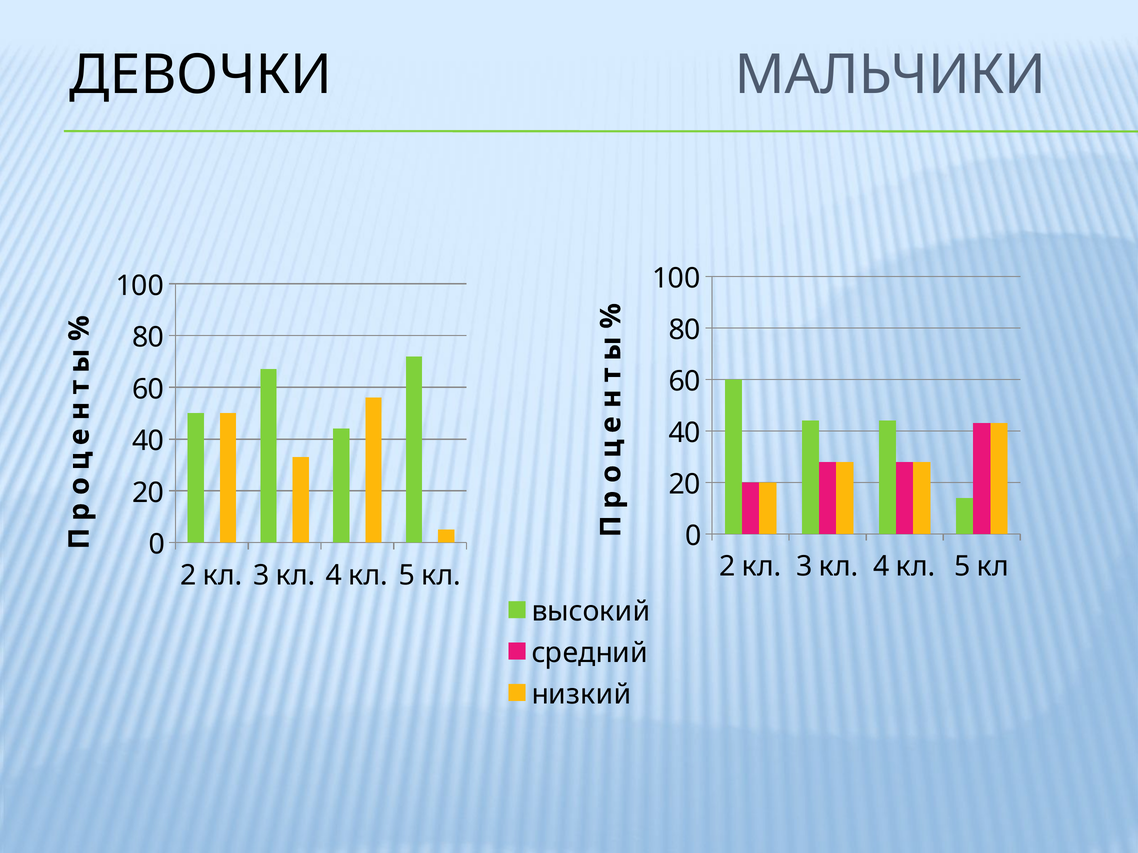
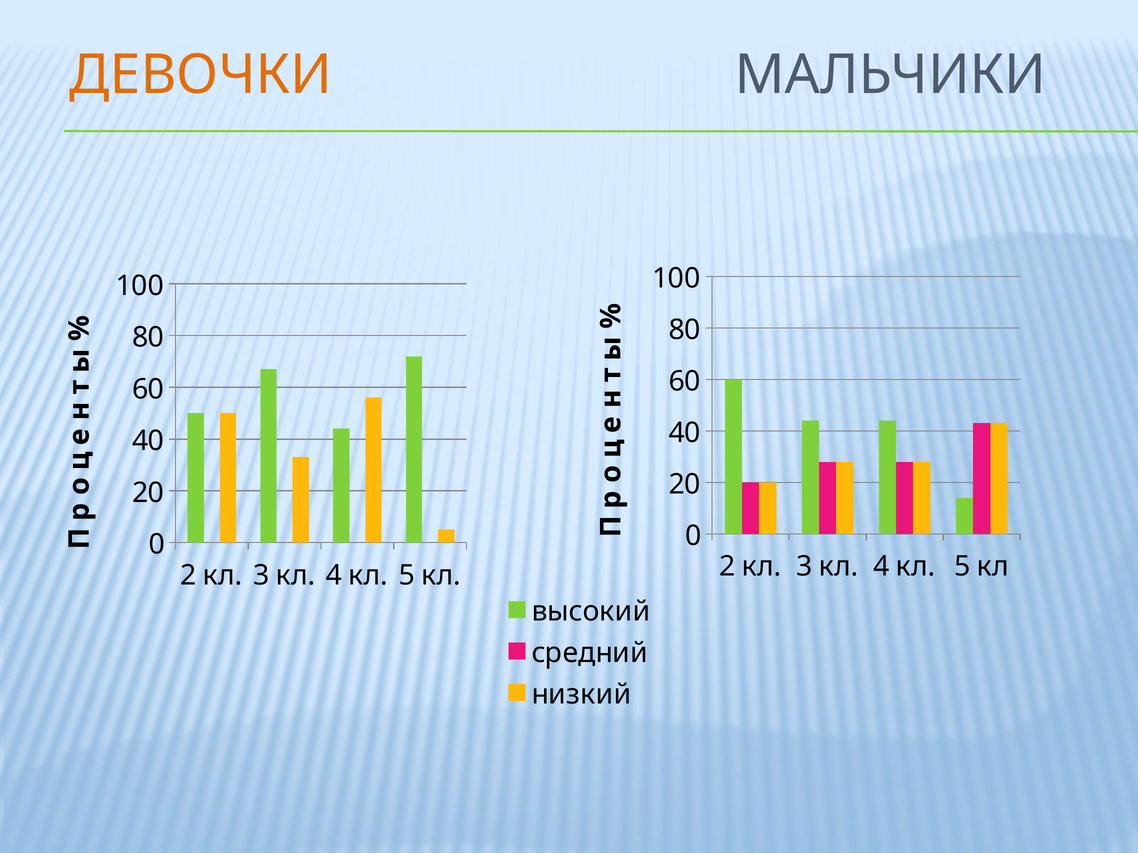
ДЕВОЧКИ colour: black -> orange
